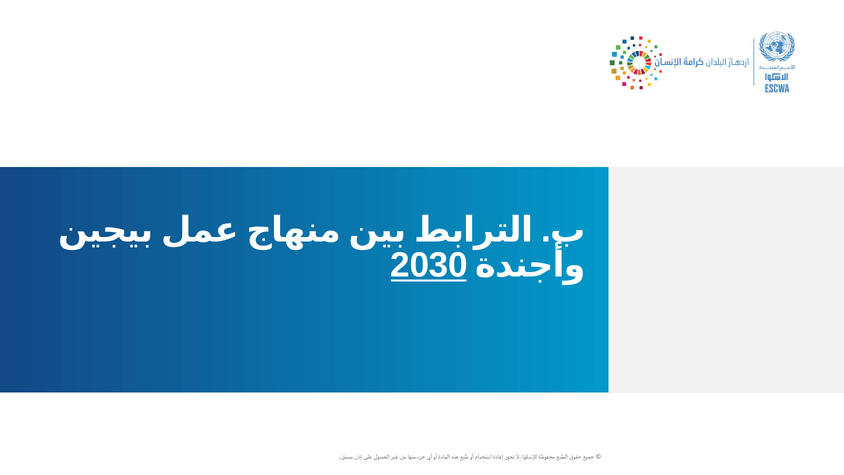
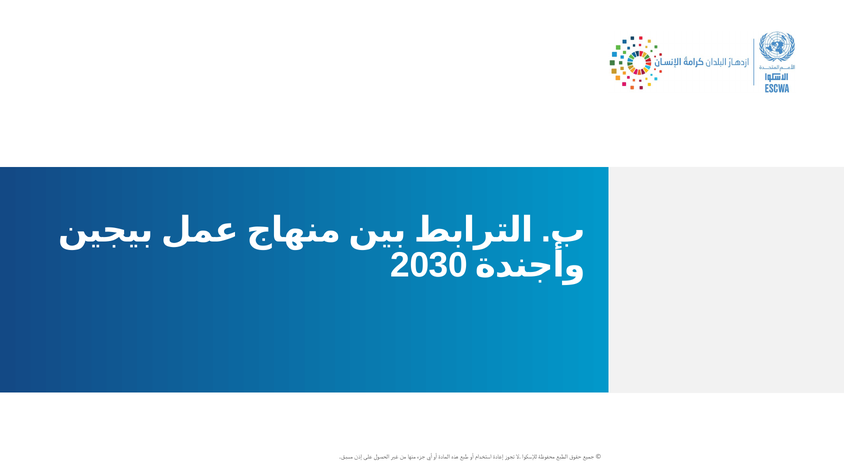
2030 underline: present -> none
